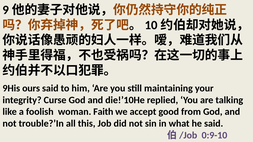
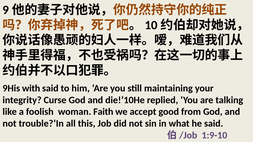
ours: ours -> with
0:9-10: 0:9-10 -> 1:9-10
